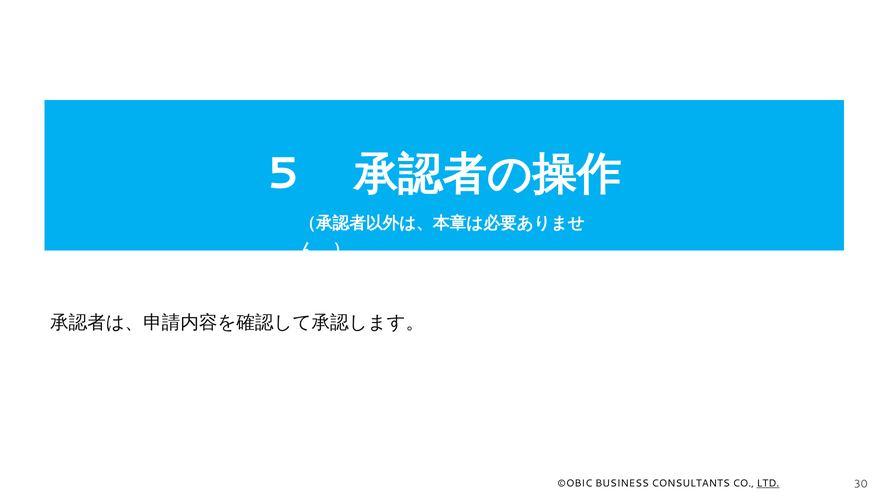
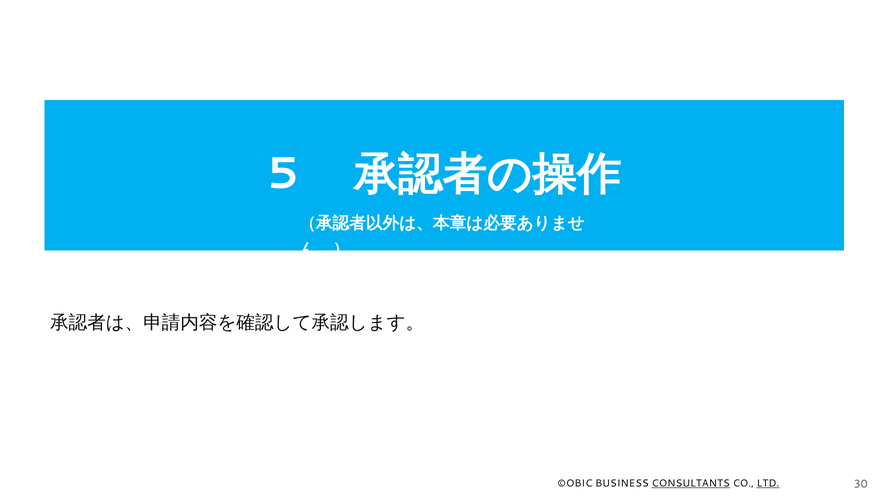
CONSULTANTS underline: none -> present
